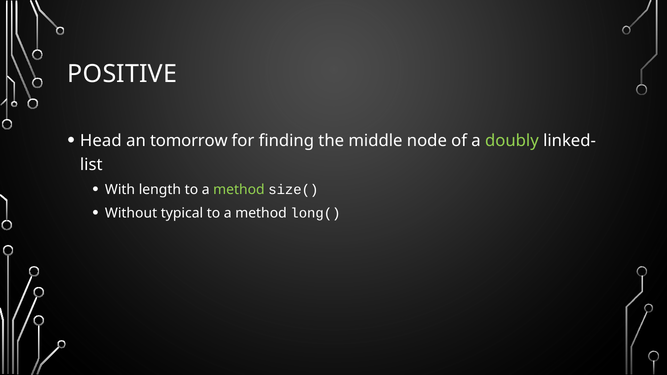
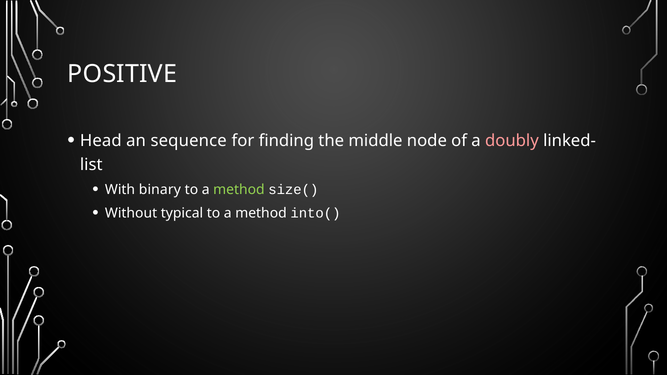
tomorrow: tomorrow -> sequence
doubly colour: light green -> pink
length: length -> binary
long(: long( -> into(
